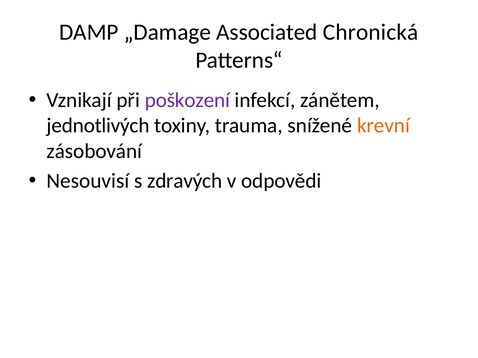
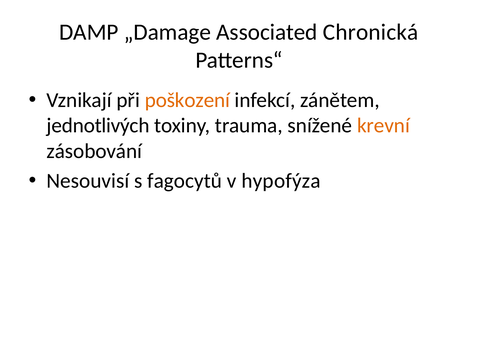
poškození colour: purple -> orange
zdravých: zdravých -> fagocytů
odpovědi: odpovědi -> hypofýza
